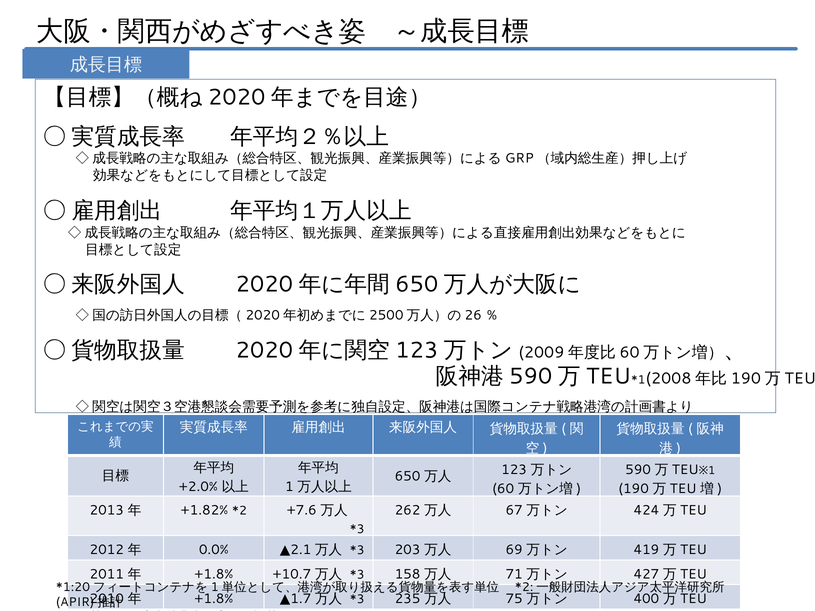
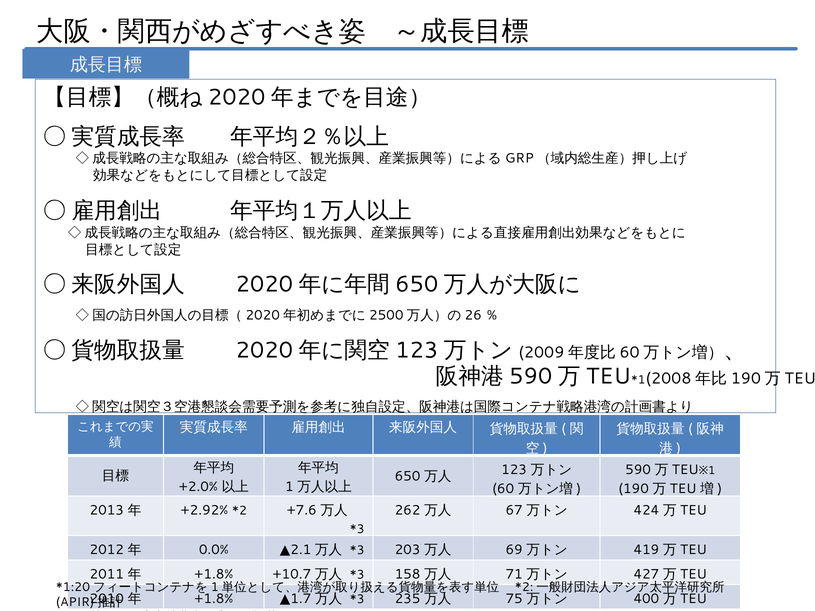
+1.82%: +1.82% -> +2.92%
